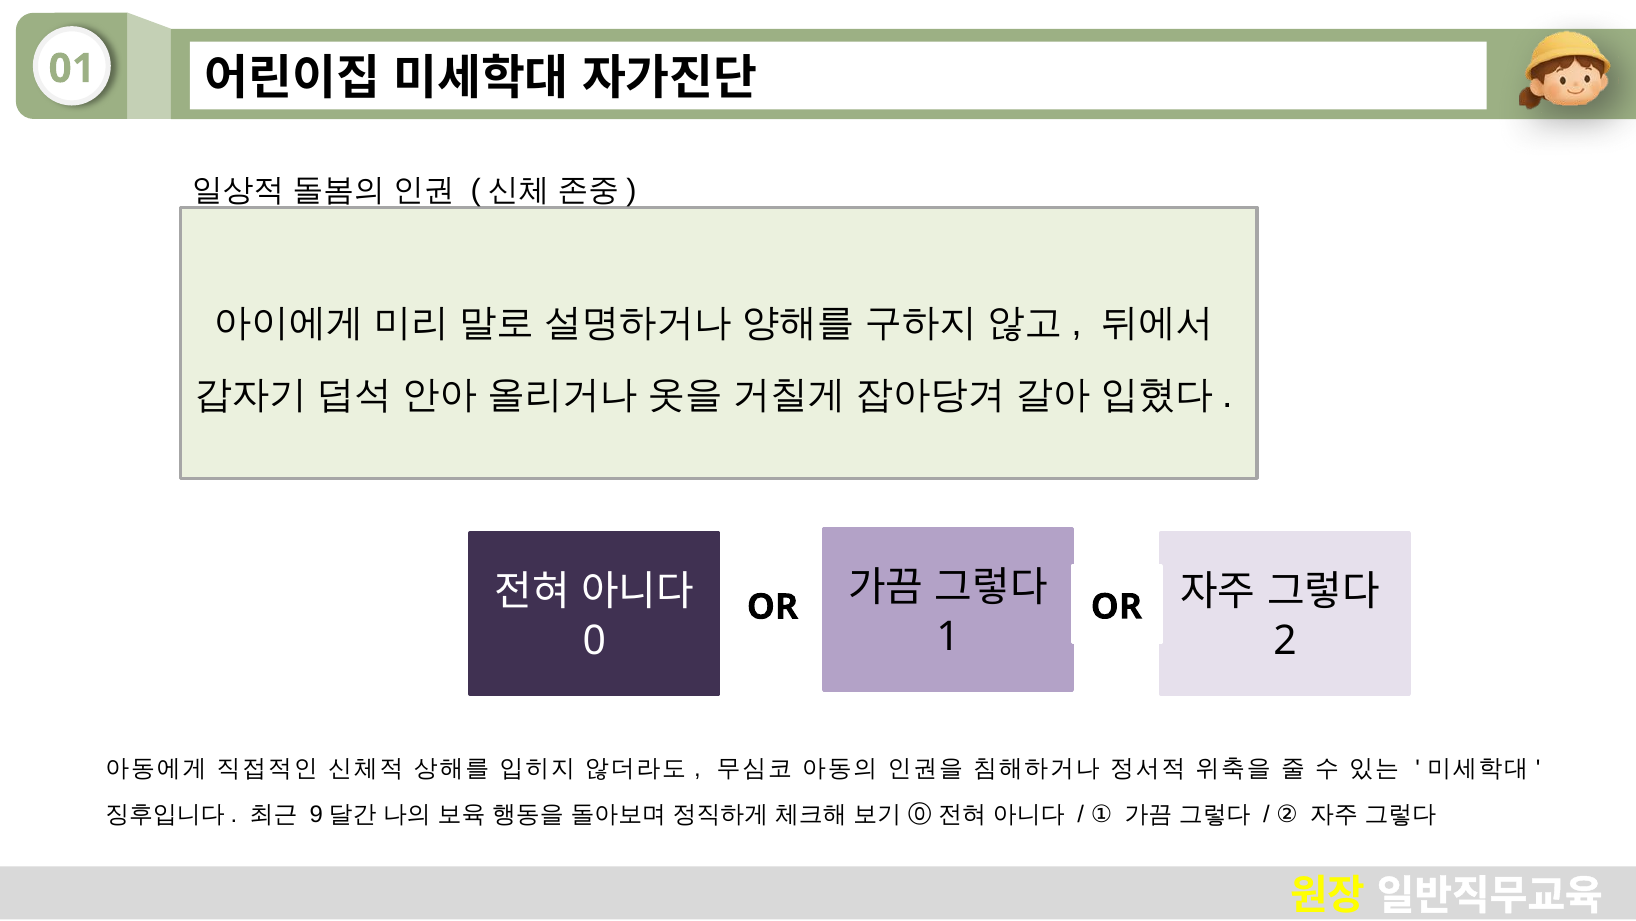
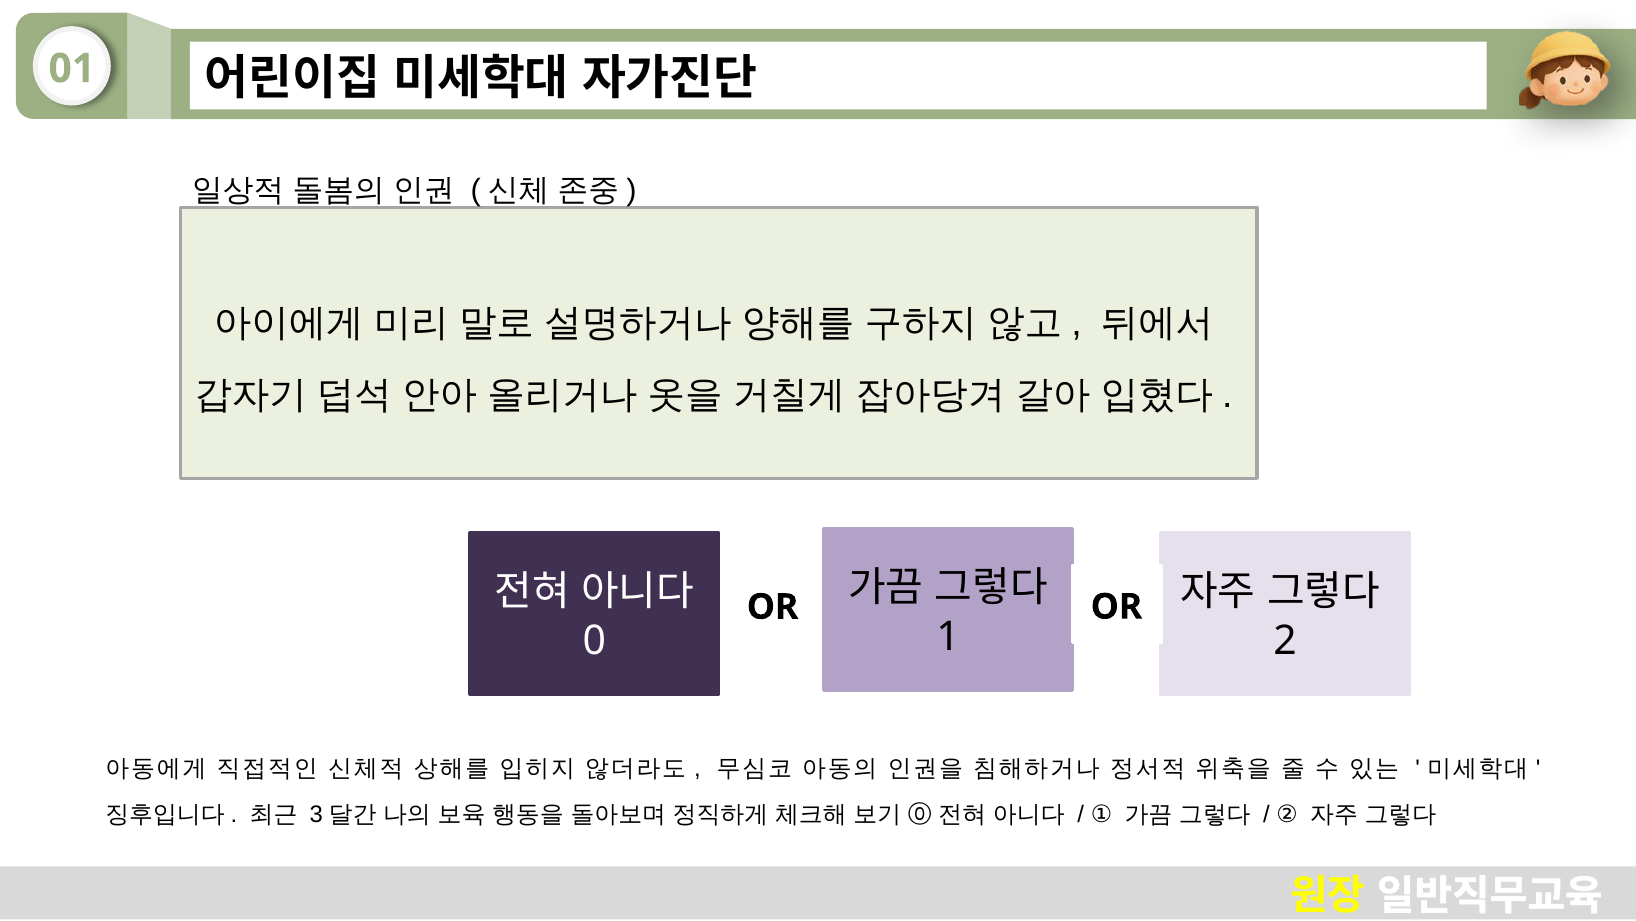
9: 9 -> 3
